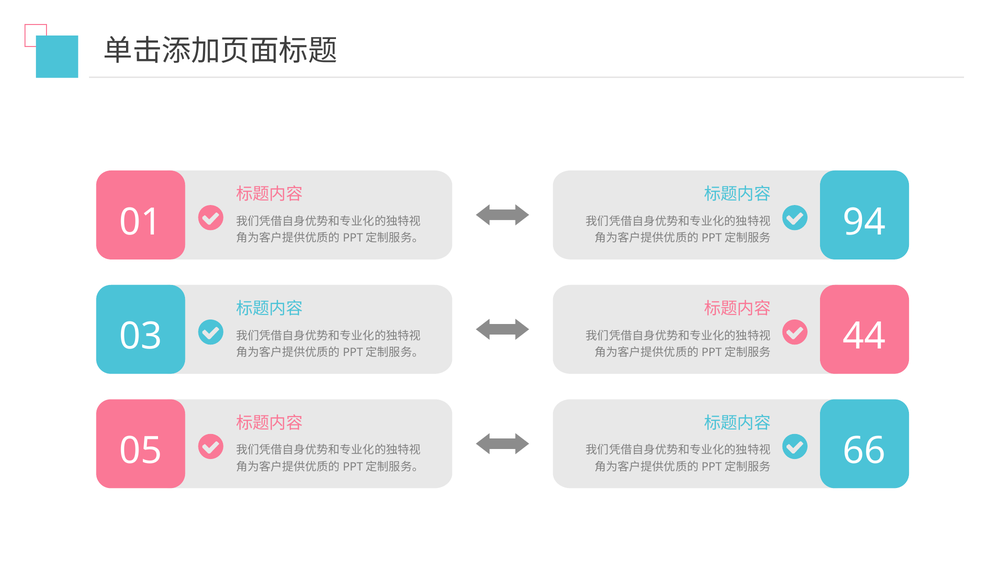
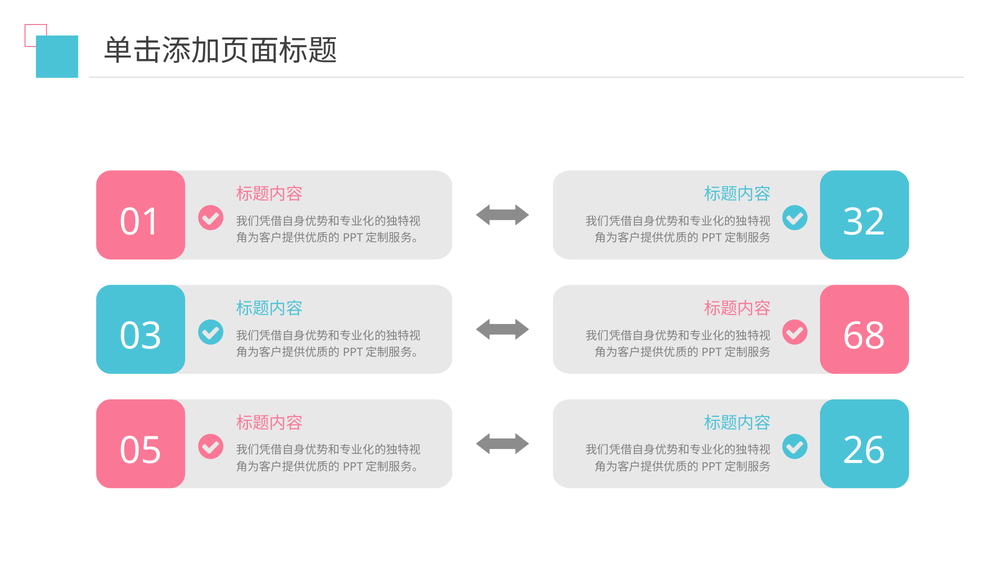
94: 94 -> 32
44: 44 -> 68
66: 66 -> 26
